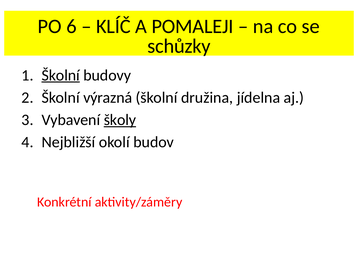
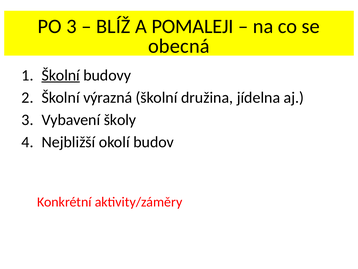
PO 6: 6 -> 3
KLÍČ: KLÍČ -> BLÍŽ
schůzky: schůzky -> obecná
školy underline: present -> none
